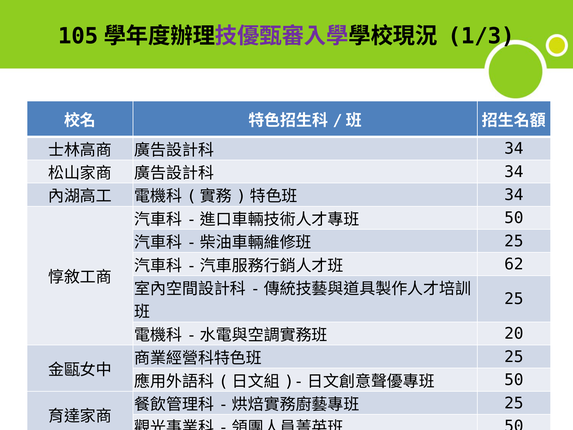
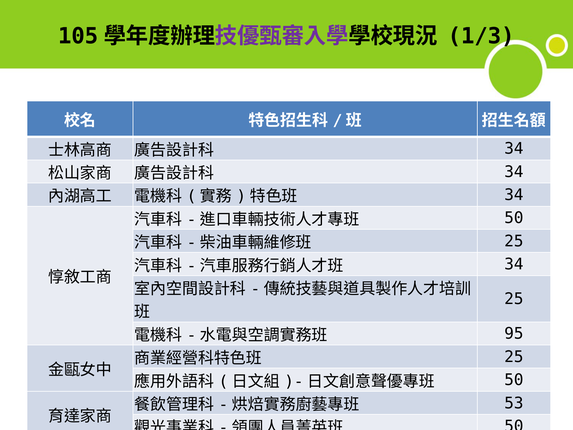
62 at (514, 264): 62 -> 34
20: 20 -> 95
25 at (514, 403): 25 -> 53
